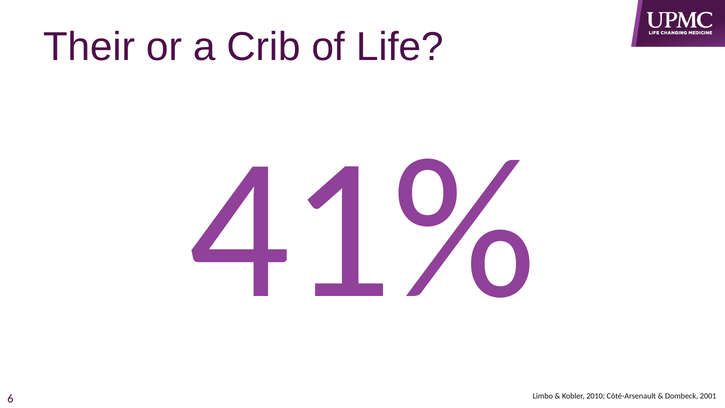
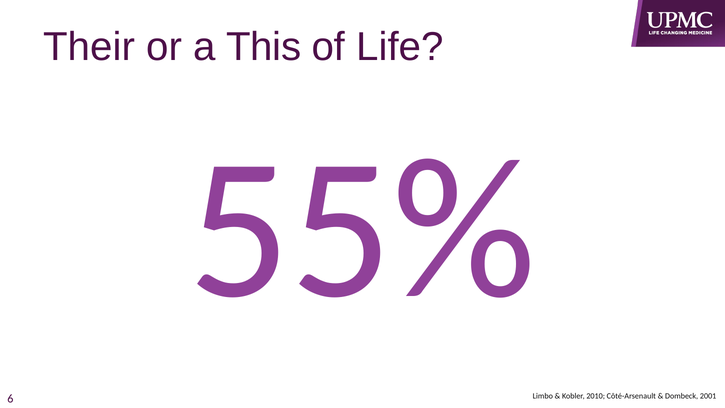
Crib: Crib -> This
41%: 41% -> 55%
